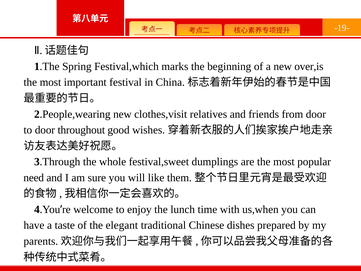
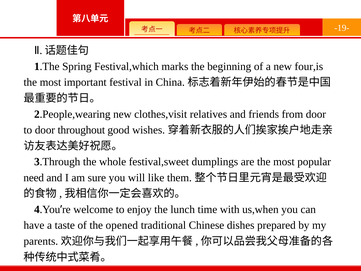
over,is: over,is -> four,is
elegant: elegant -> opened
